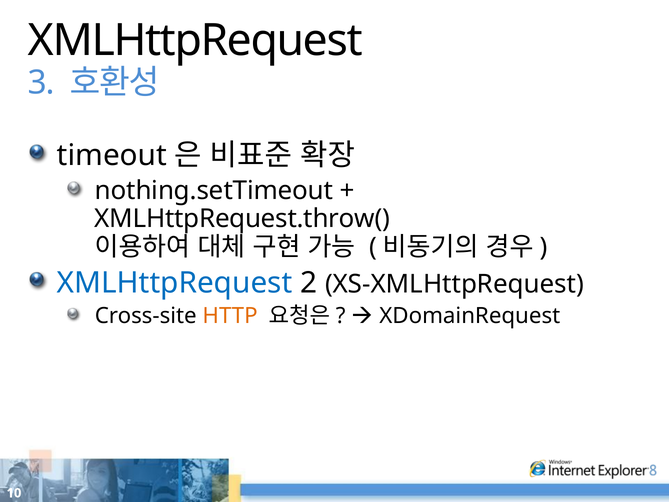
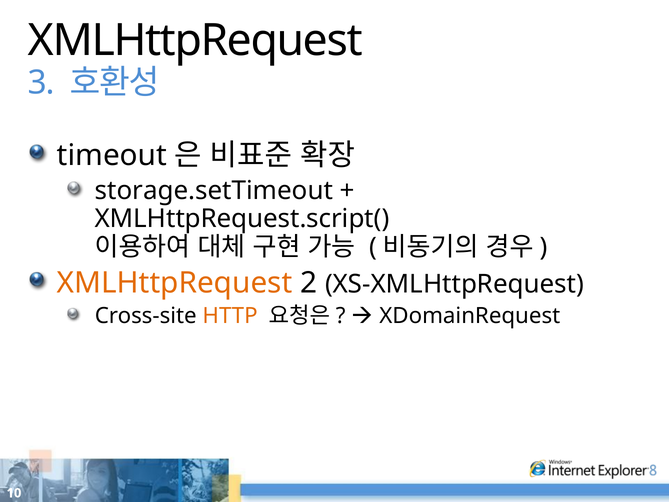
nothing.setTimeout: nothing.setTimeout -> storage.setTimeout
XMLHttpRequest.throw(: XMLHttpRequest.throw( -> XMLHttpRequest.script(
XMLHttpRequest at (175, 283) colour: blue -> orange
